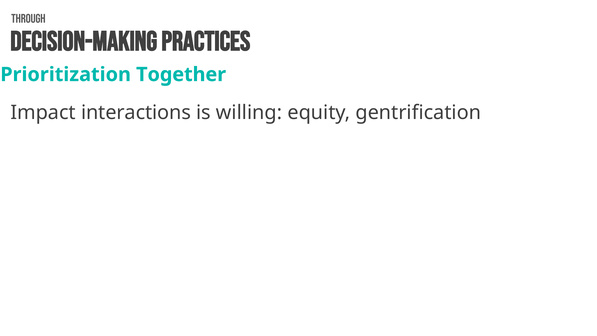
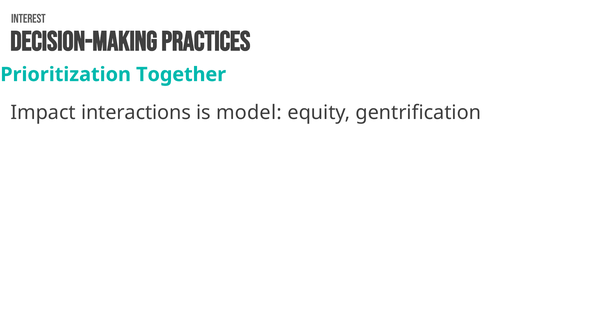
through: through -> interest
willing: willing -> model
